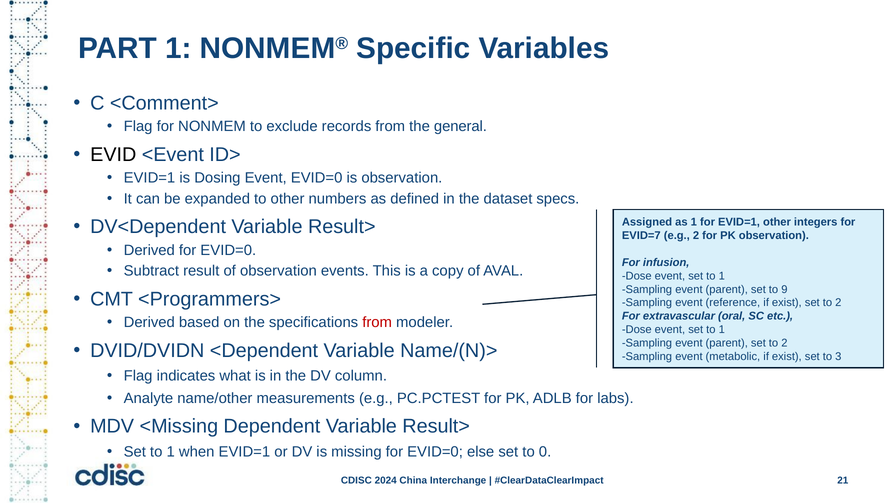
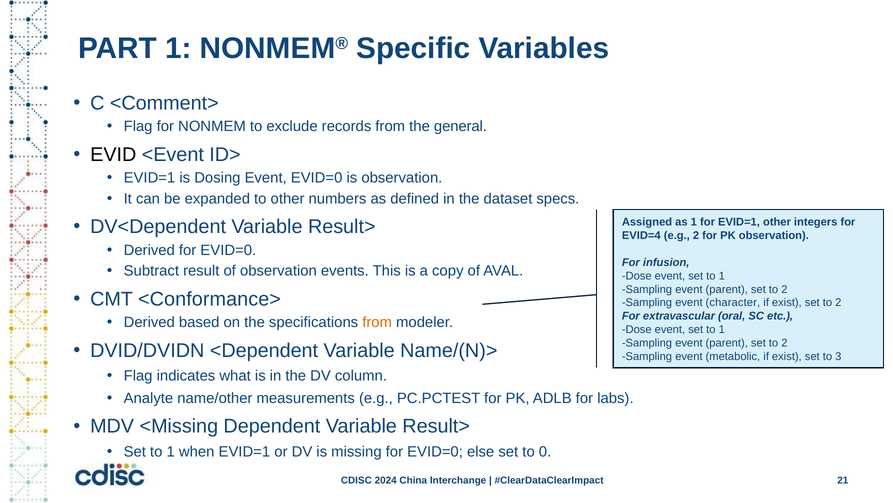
EVID=7: EVID=7 -> EVID=4
9 at (784, 289): 9 -> 2
<Programmers>: <Programmers> -> <Conformance>
reference: reference -> character
from at (377, 322) colour: red -> orange
